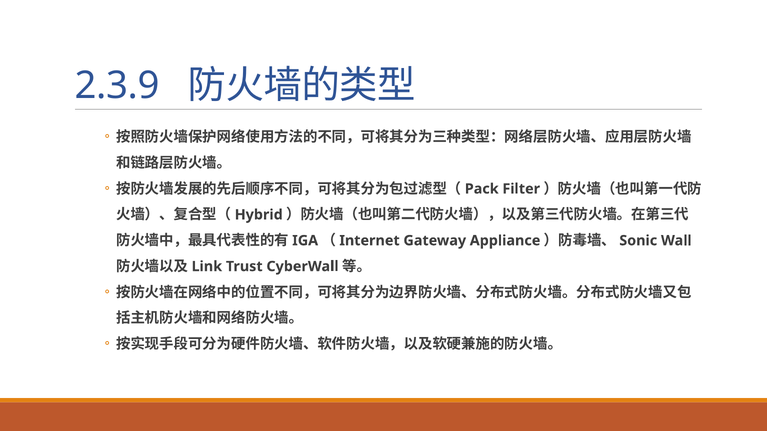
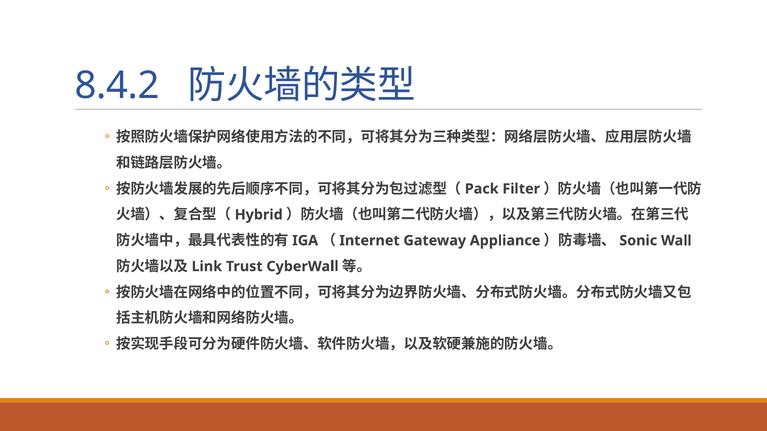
2.3.9: 2.3.9 -> 8.4.2
